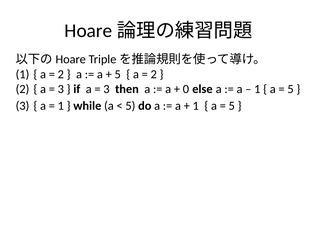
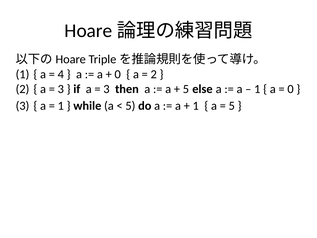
2 at (61, 74): 2 -> 4
5 at (118, 74): 5 -> 0
0 at (186, 89): 0 -> 5
5 at (291, 89): 5 -> 0
